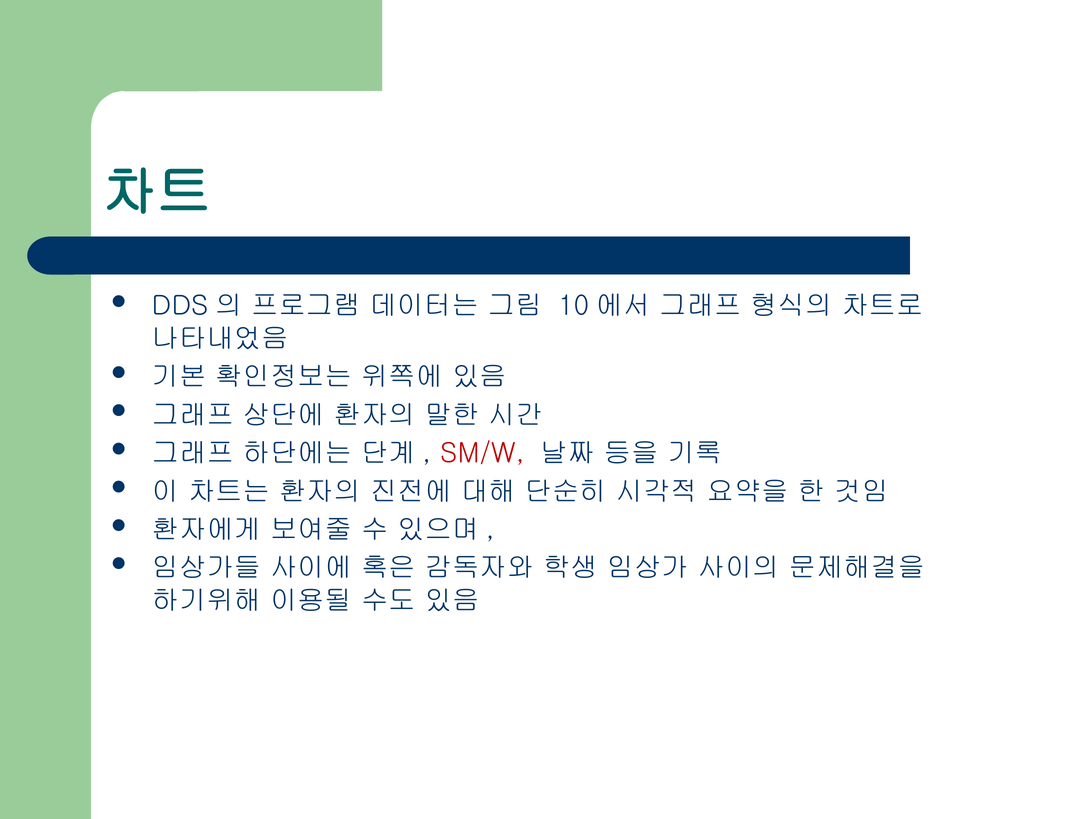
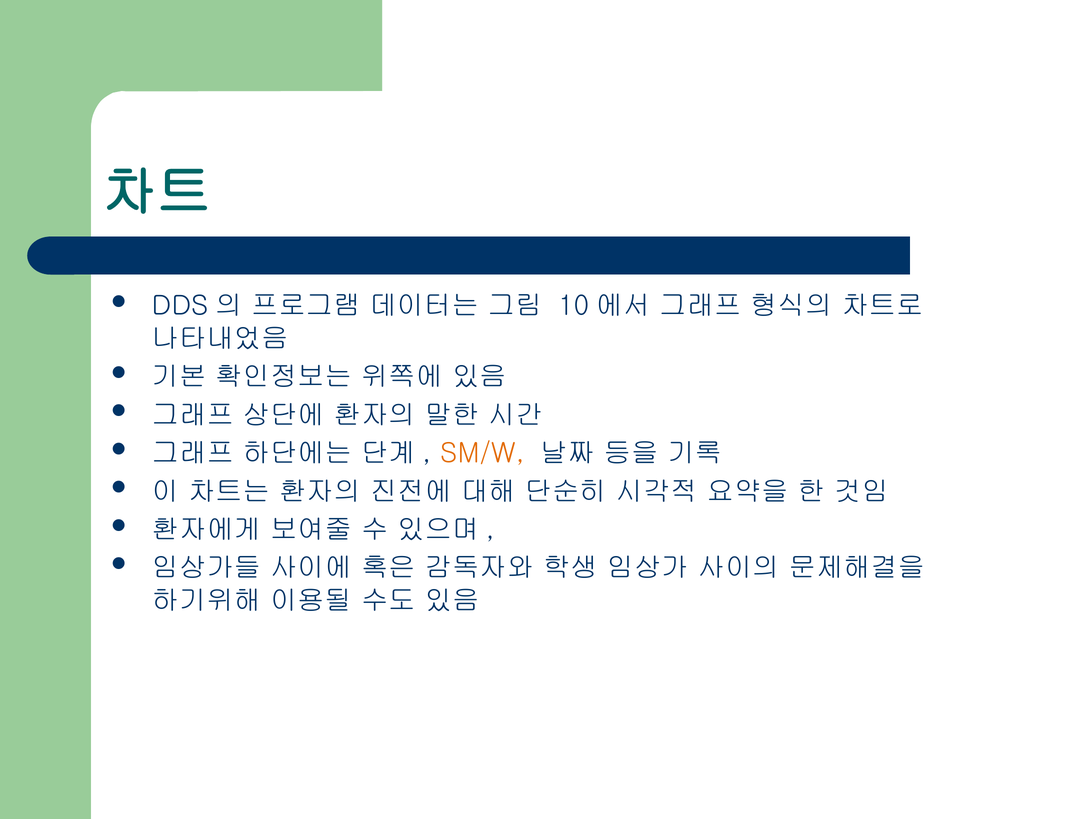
SM/W colour: red -> orange
